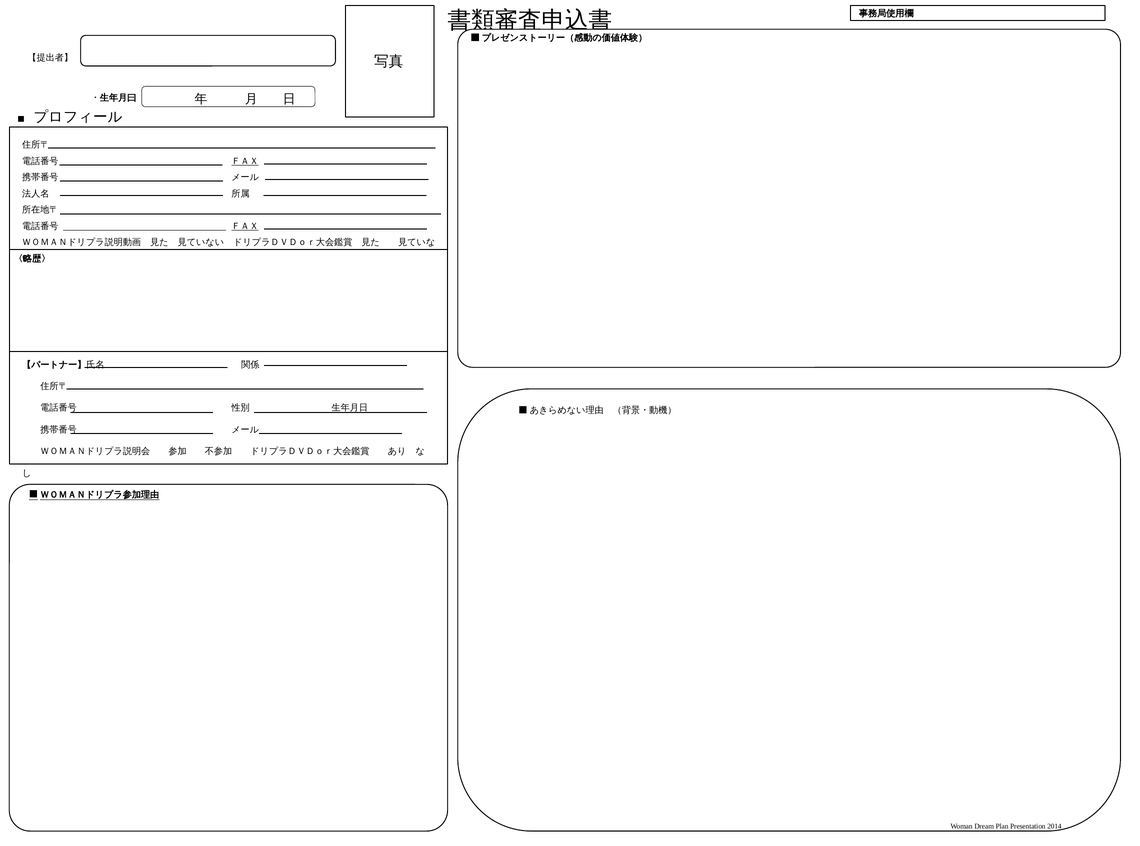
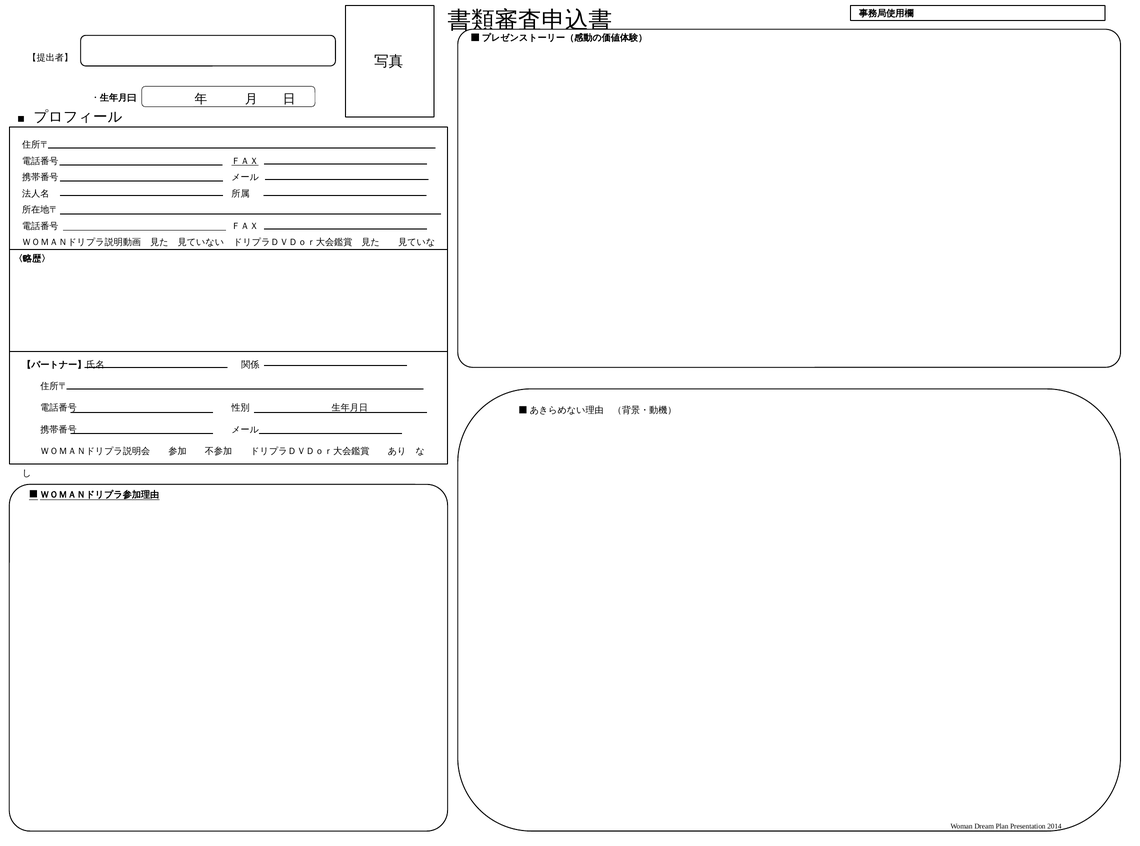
ＦＡＸ at (245, 226) underline: present -> none
